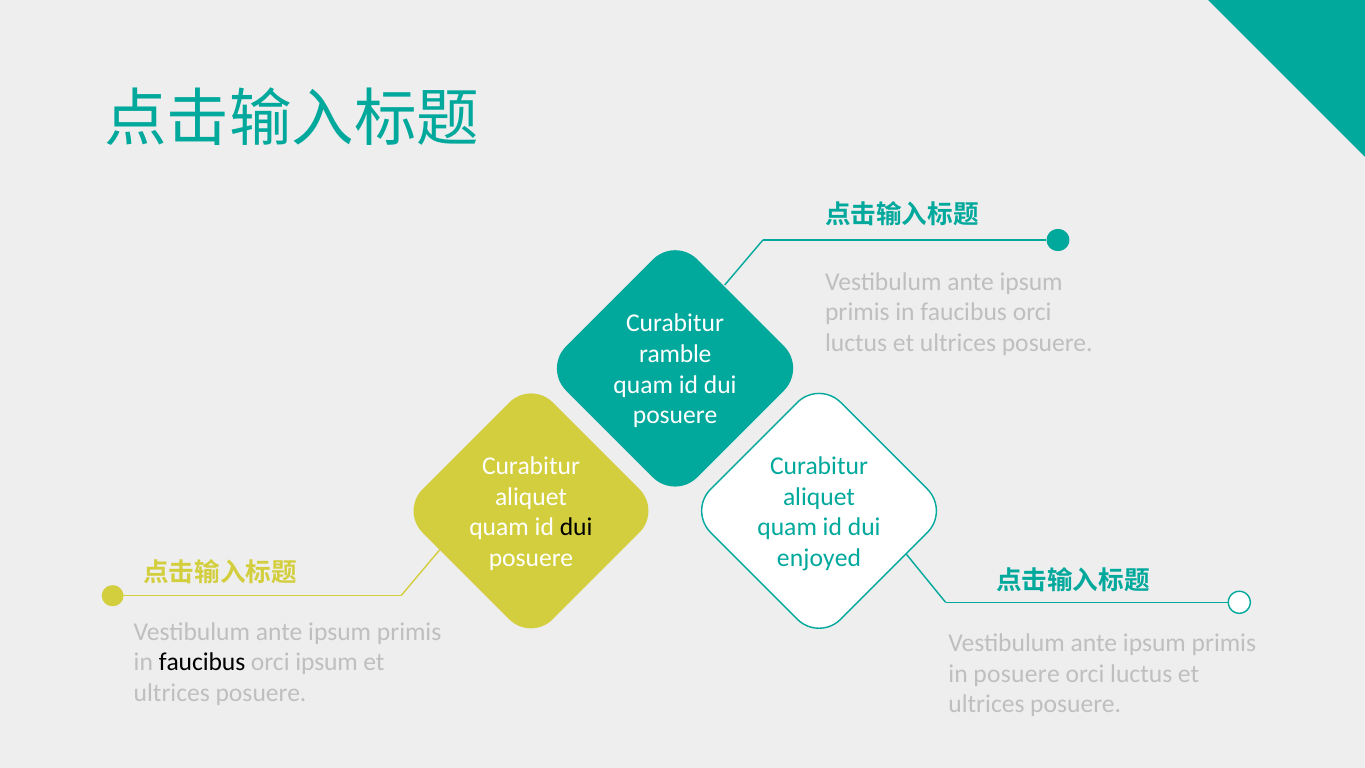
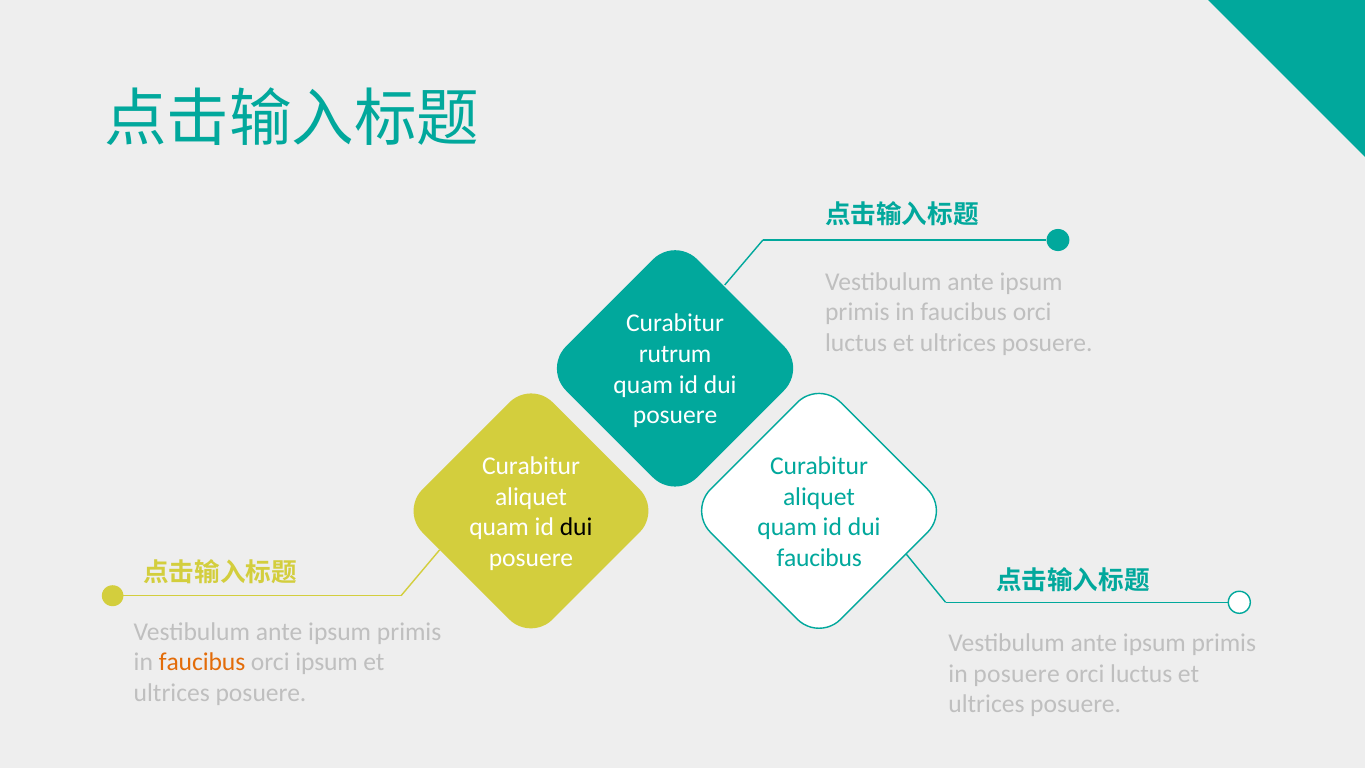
ramble: ramble -> rutrum
enjoyed at (819, 558): enjoyed -> faucibus
faucibus at (202, 662) colour: black -> orange
